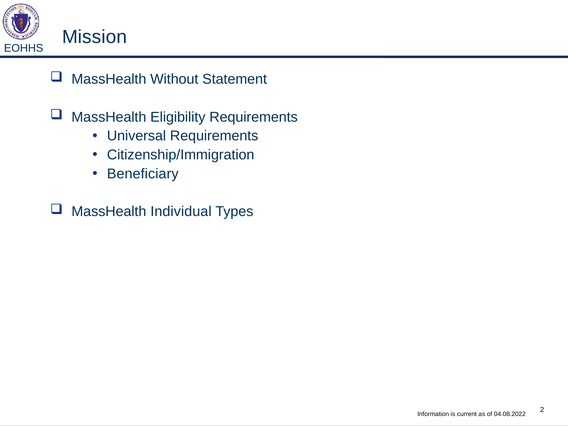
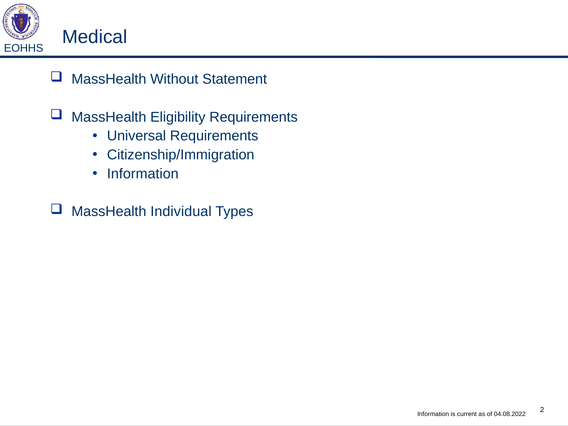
Mission: Mission -> Medical
Beneficiary at (143, 174): Beneficiary -> Information
